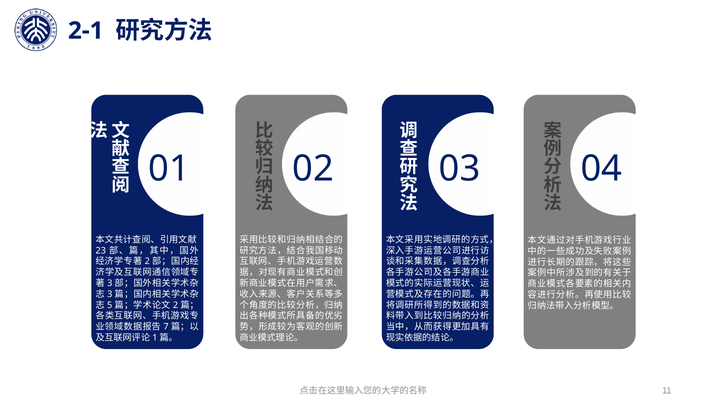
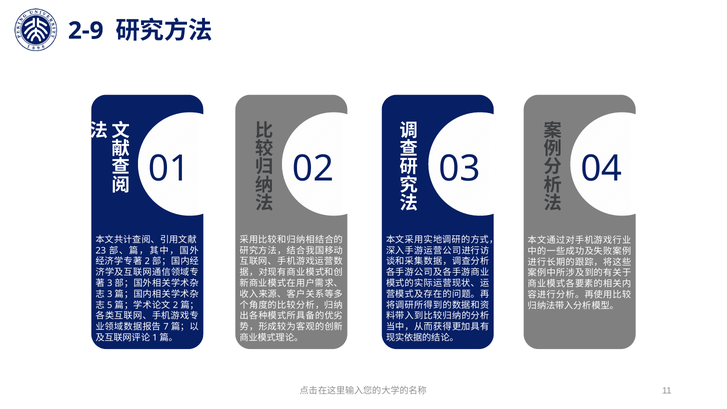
2-1: 2-1 -> 2-9
